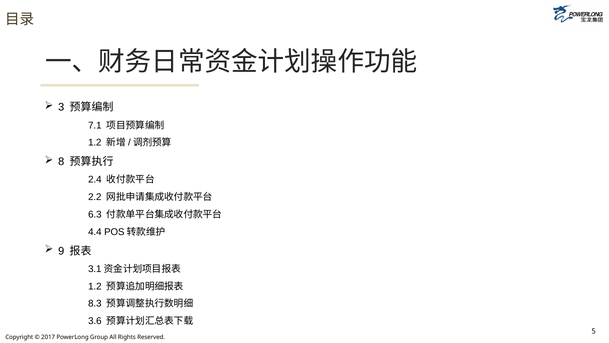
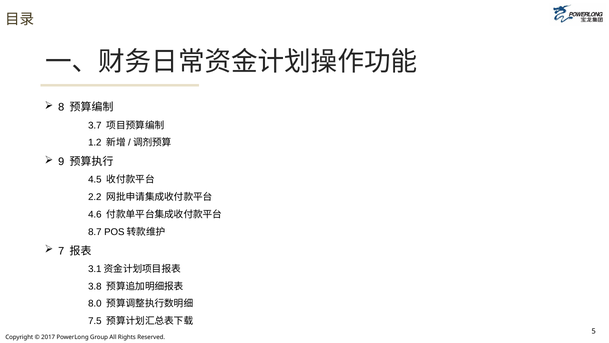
3: 3 -> 8
7.1: 7.1 -> 3.7
8: 8 -> 9
2.4: 2.4 -> 4.5
6.3: 6.3 -> 4.6
4.4: 4.4 -> 8.7
9: 9 -> 7
1.2 at (95, 286): 1.2 -> 3.8
8.3: 8.3 -> 8.0
3.6: 3.6 -> 7.5
